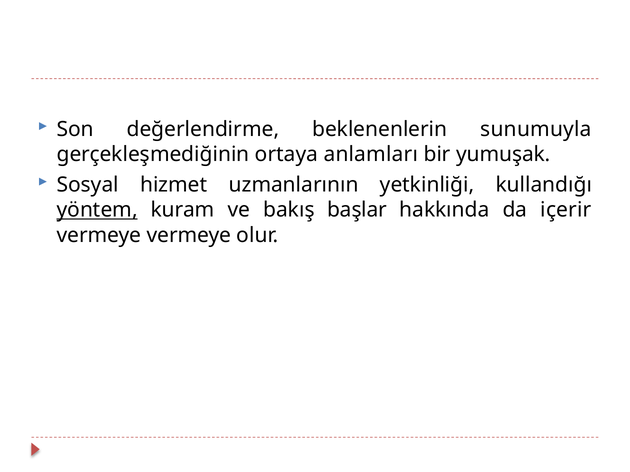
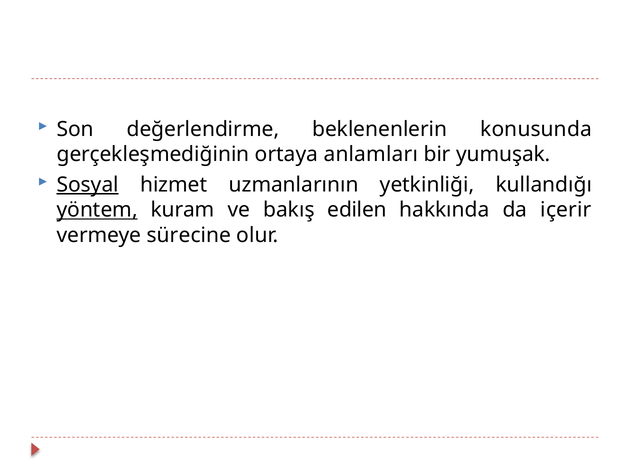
sunumuyla: sunumuyla -> konusunda
Sosyal underline: none -> present
başlar: başlar -> edilen
vermeye vermeye: vermeye -> sürecine
